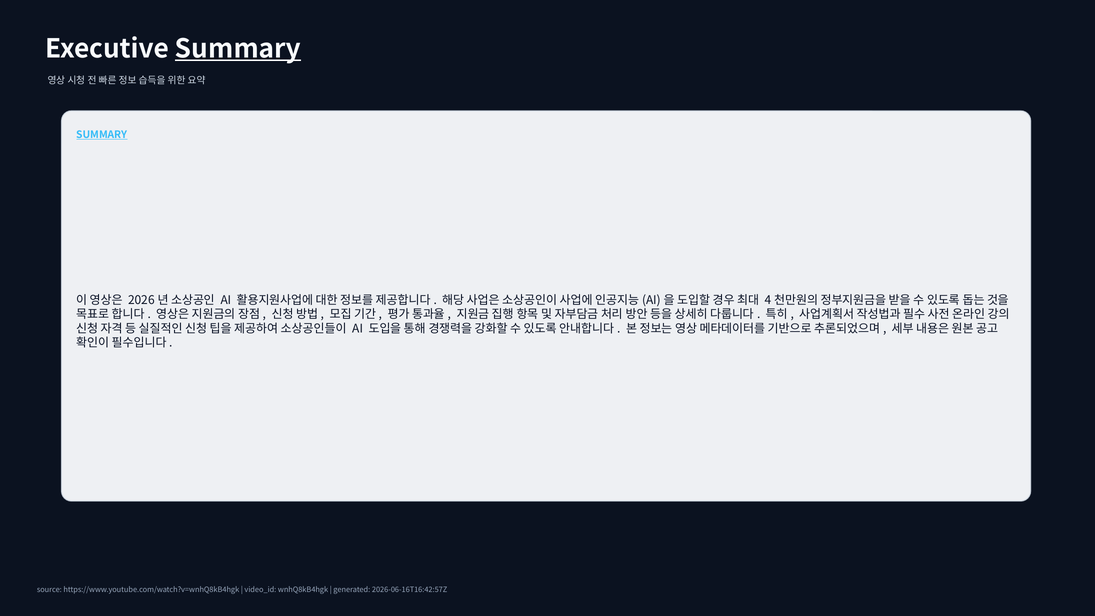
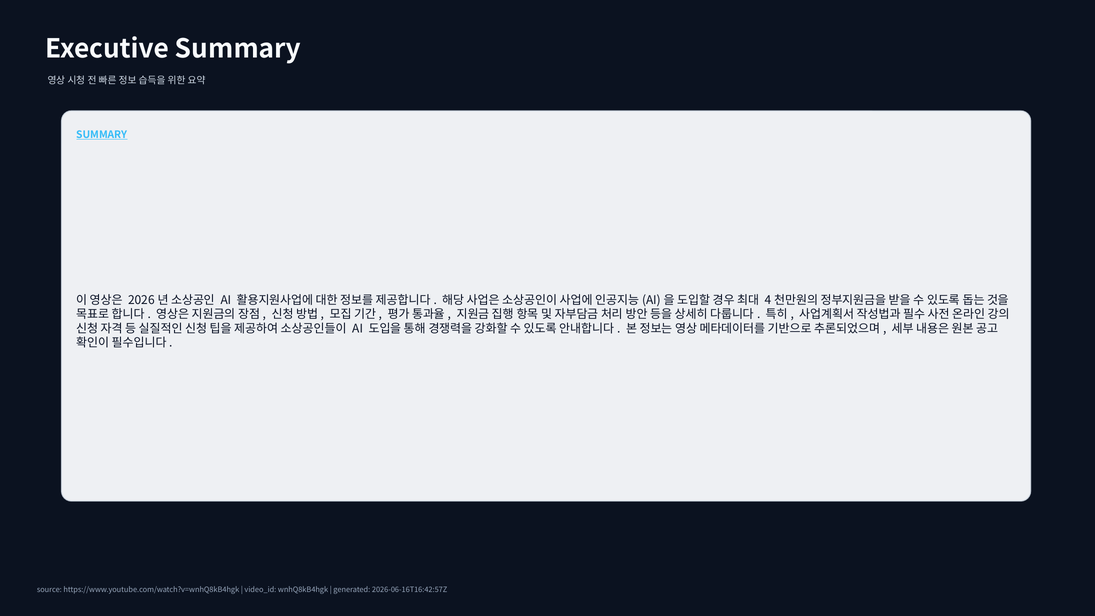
Summary at (238, 49) underline: present -> none
